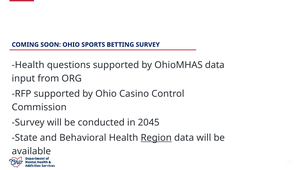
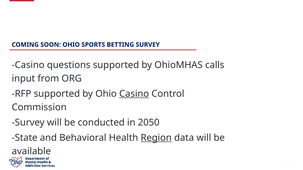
Health at (28, 65): Health -> Casino
OhioMHAS data: data -> calls
Casino at (134, 94) underline: none -> present
2045: 2045 -> 2050
